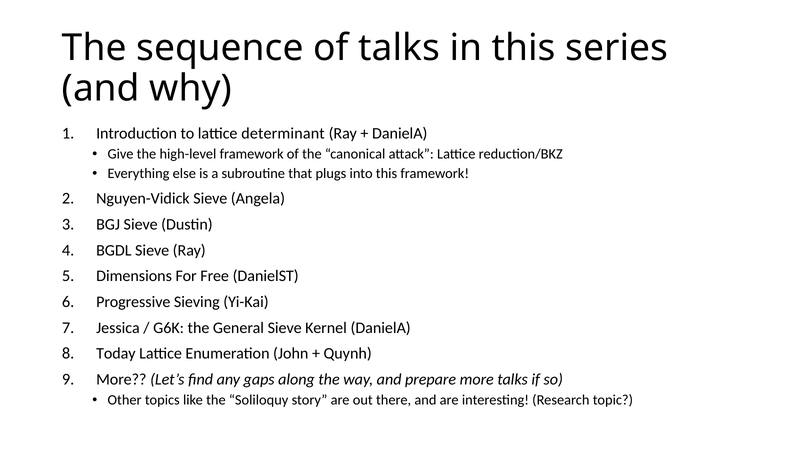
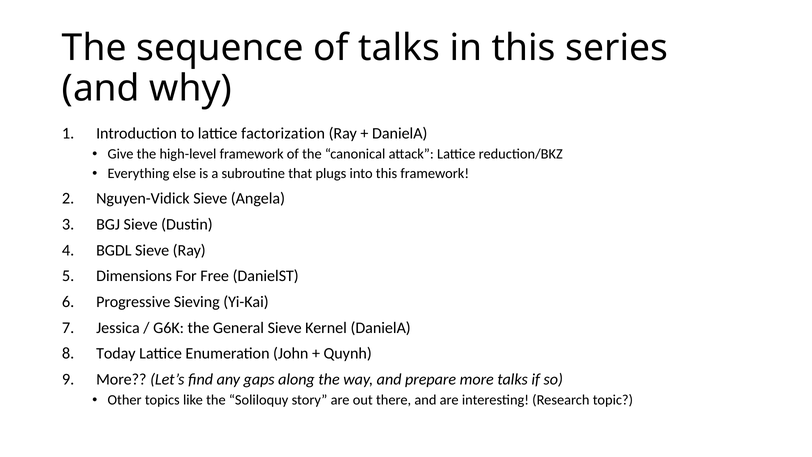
determinant: determinant -> factorization
